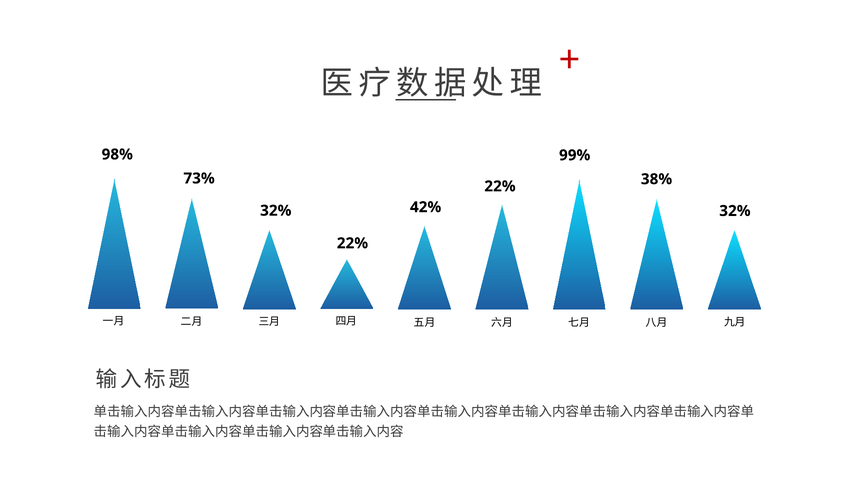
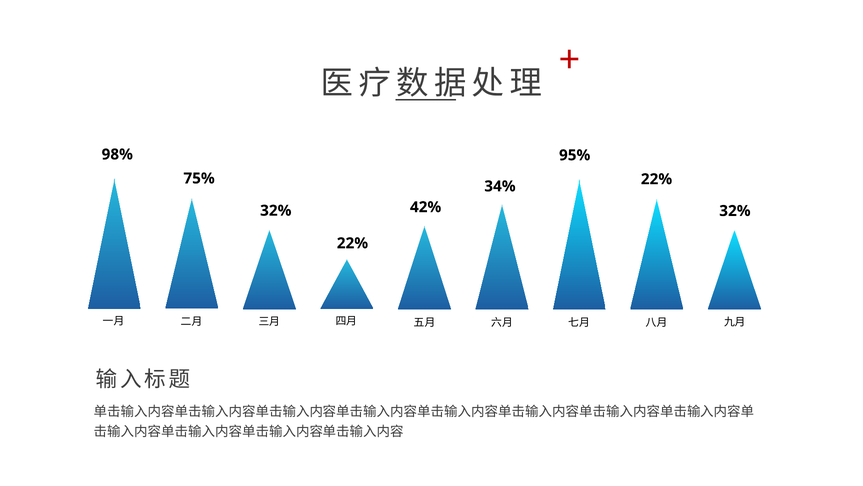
99%: 99% -> 95%
73%: 73% -> 75%
38% at (657, 179): 38% -> 22%
22% at (500, 186): 22% -> 34%
